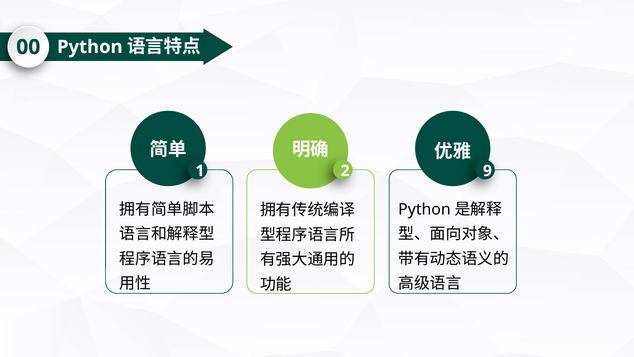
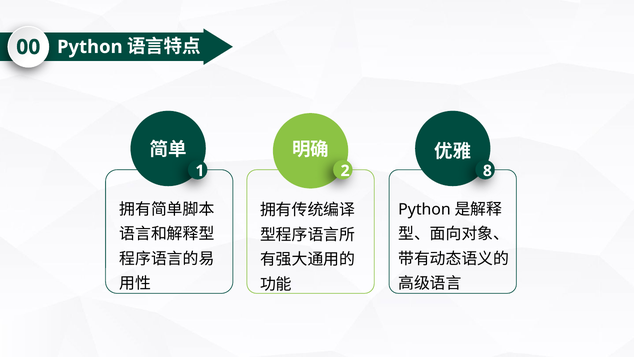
9: 9 -> 8
